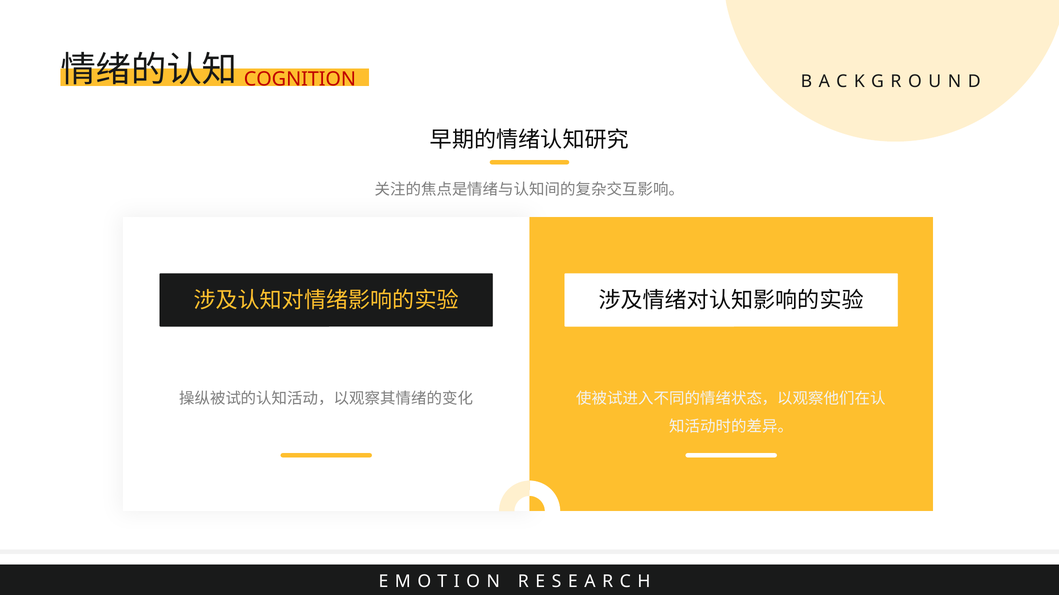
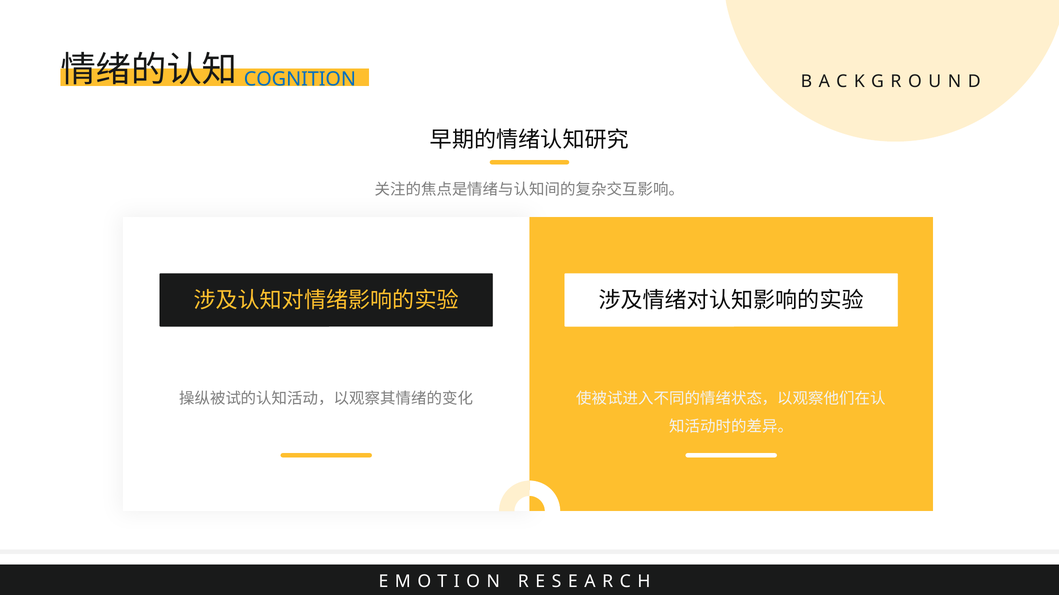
COGNITION colour: red -> blue
